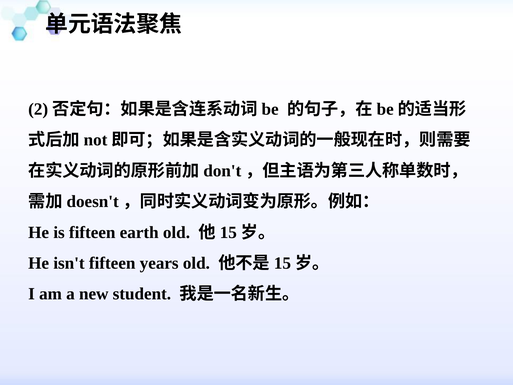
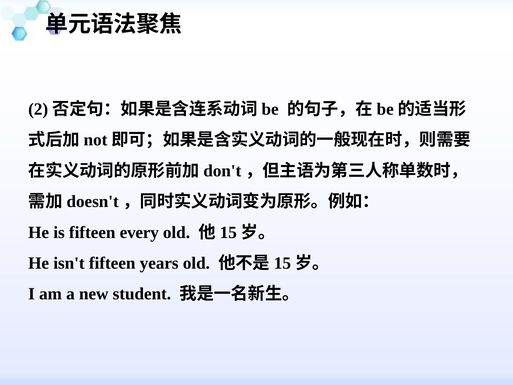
earth: earth -> every
